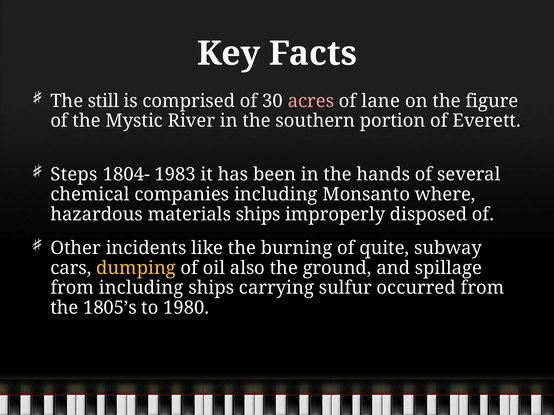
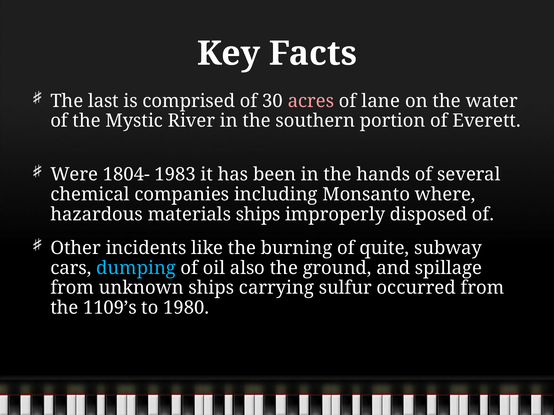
still: still -> last
figure: figure -> water
Steps: Steps -> Were
dumping colour: yellow -> light blue
from including: including -> unknown
1805’s: 1805’s -> 1109’s
